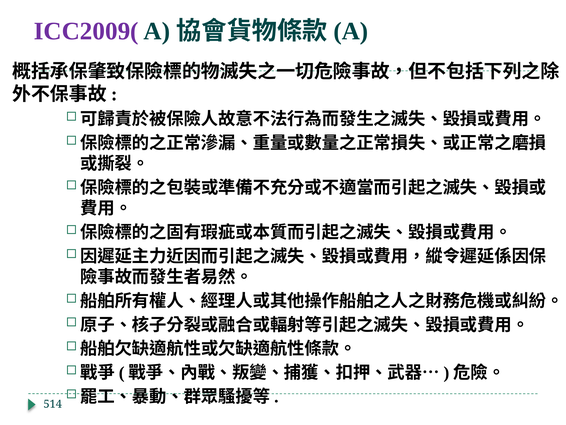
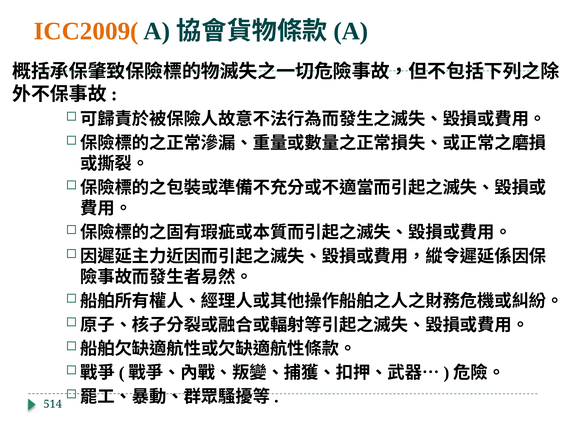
ICC2009( colour: purple -> orange
